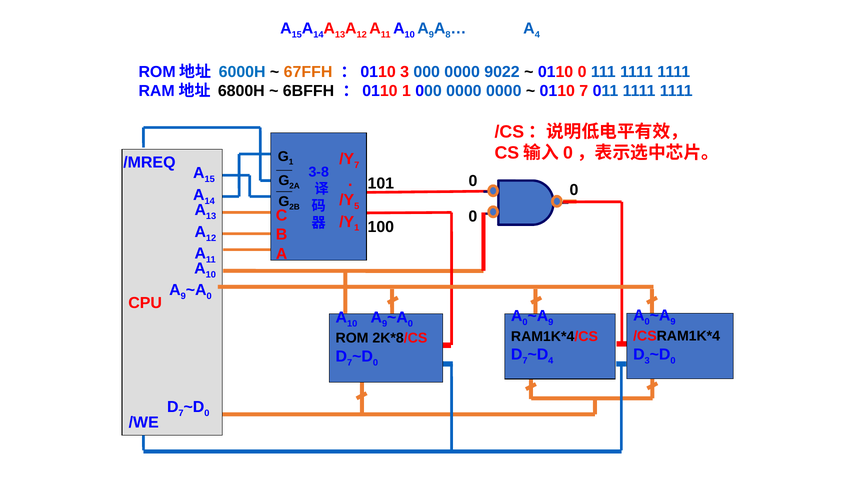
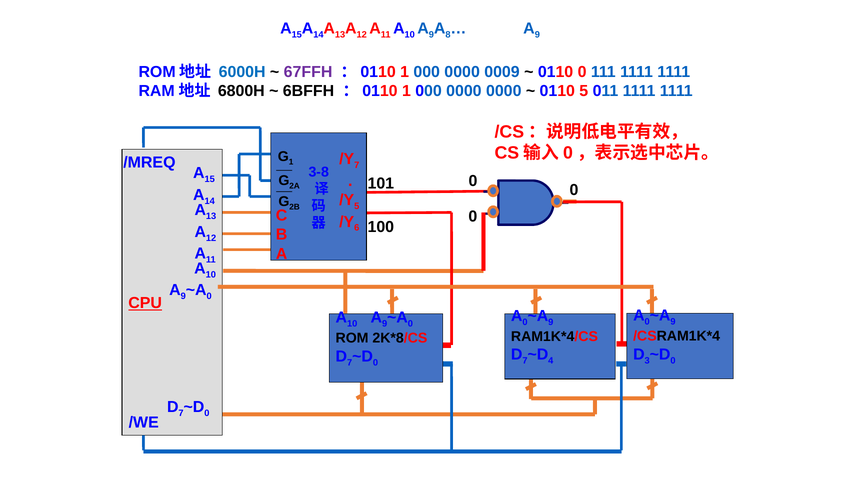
4 at (537, 35): 4 -> 9
67FFH colour: orange -> purple
3 at (405, 72): 3 -> 1
9022: 9022 -> 0009
0110 7: 7 -> 5
1 at (357, 228): 1 -> 6
CPU underline: none -> present
